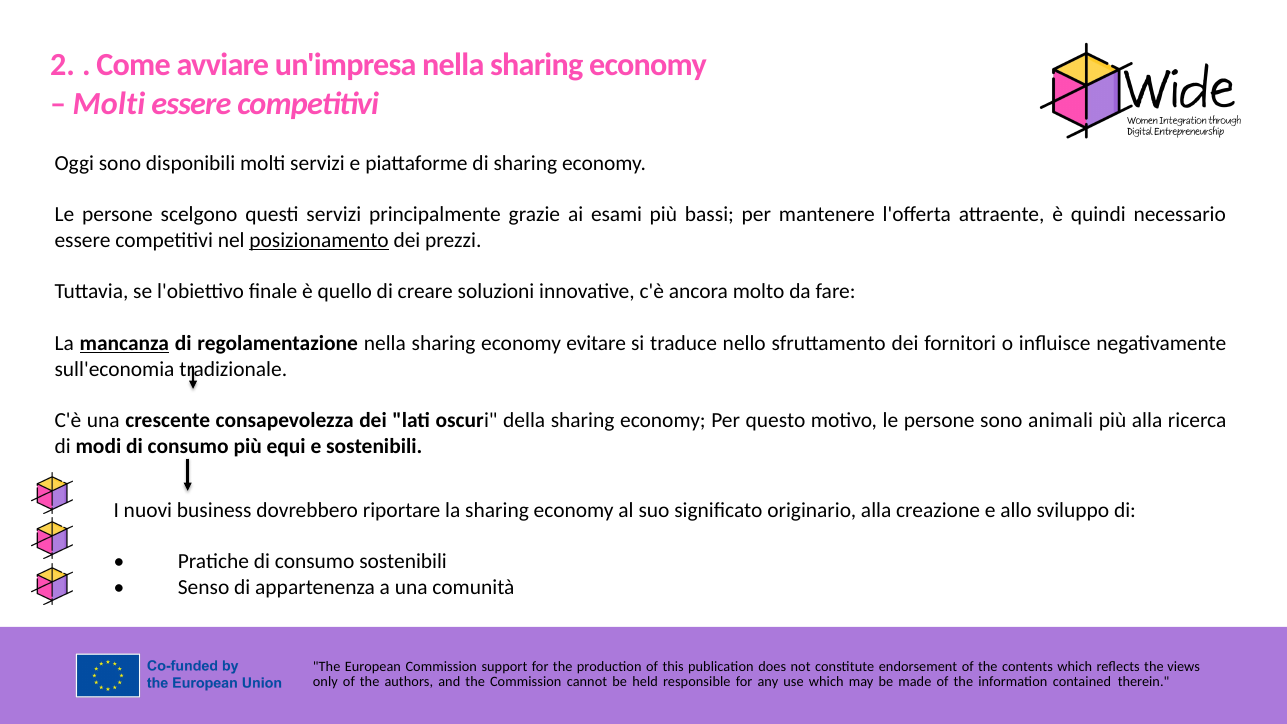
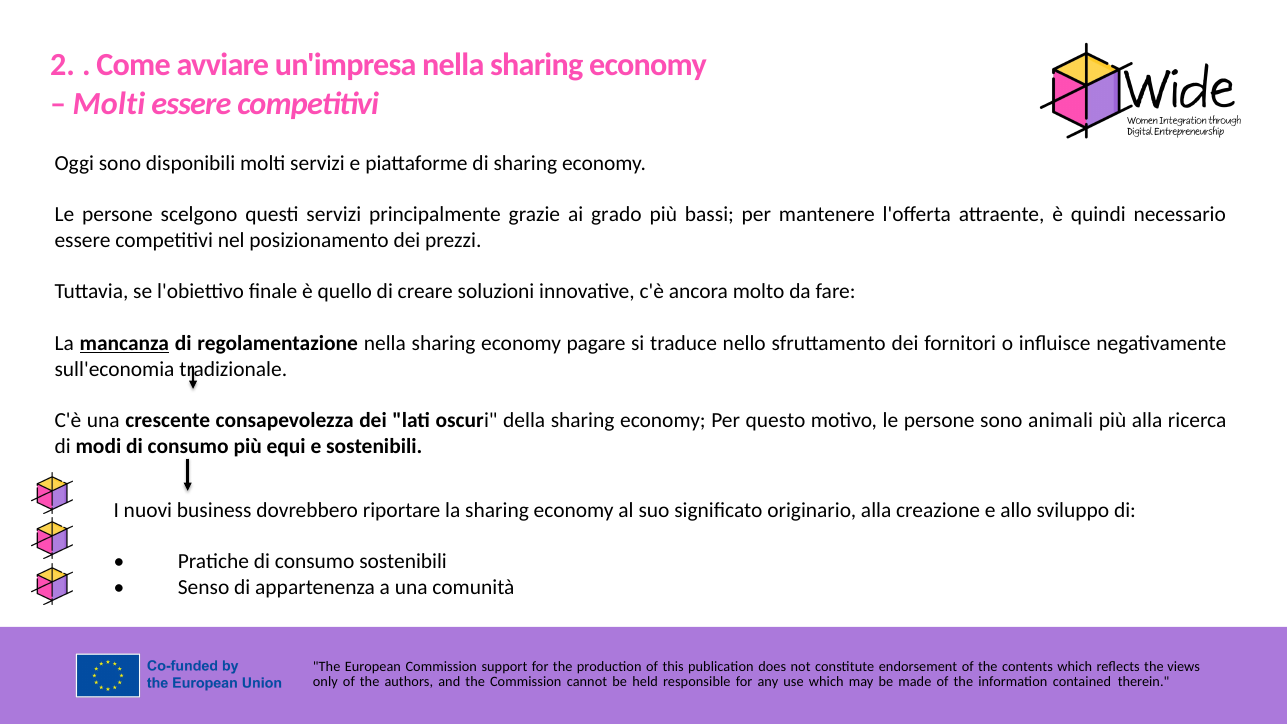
esami: esami -> grado
posizionamento underline: present -> none
evitare: evitare -> pagare
